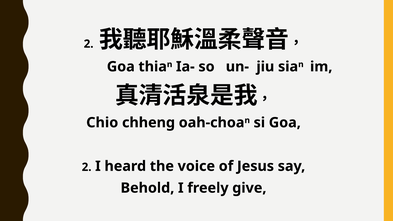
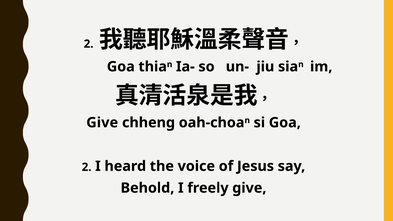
Chio at (102, 123): Chio -> Give
